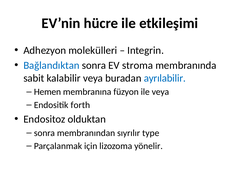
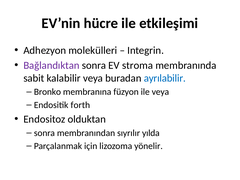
Bağlandıktan colour: blue -> purple
Hemen: Hemen -> Bronko
type: type -> yılda
